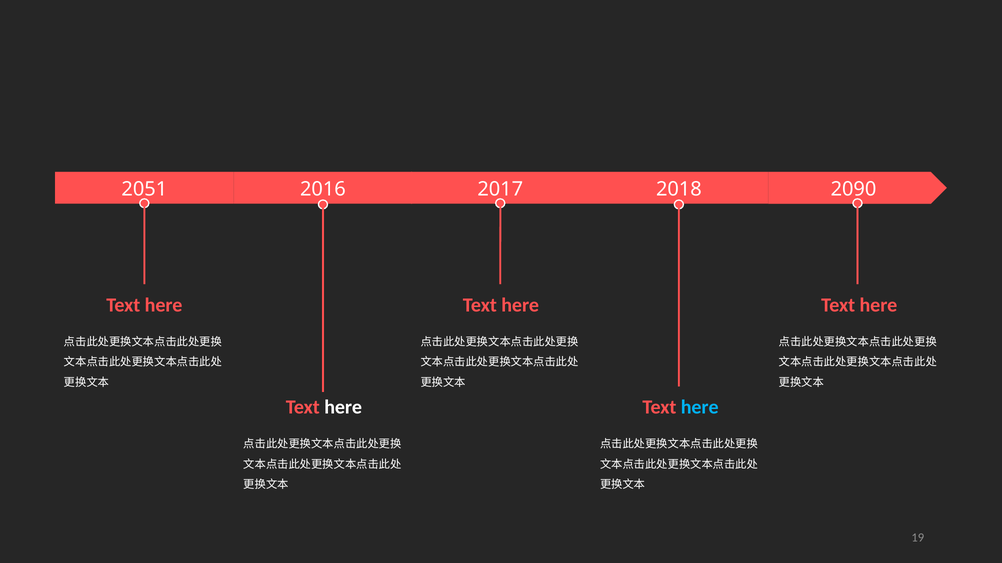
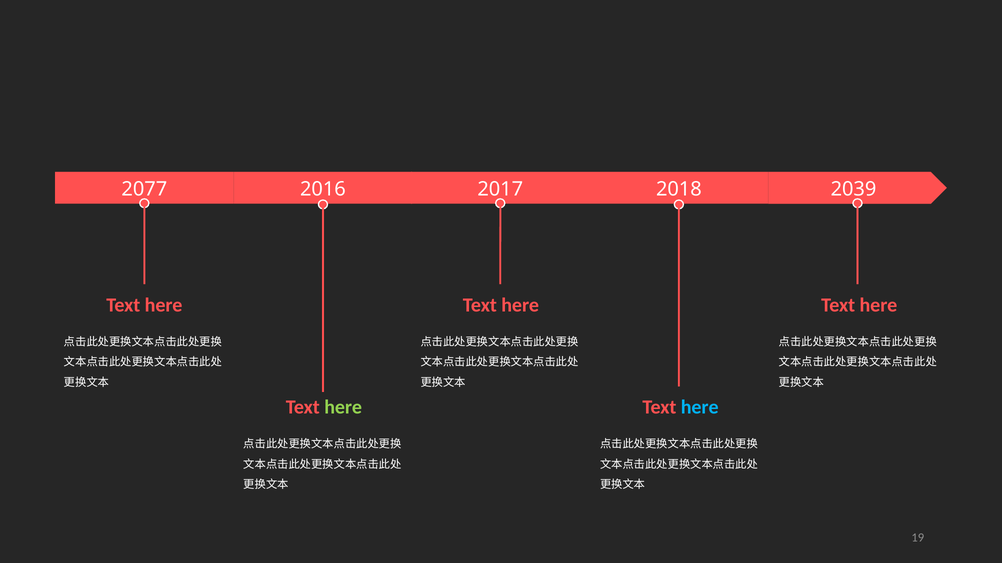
2051: 2051 -> 2077
2090: 2090 -> 2039
here at (343, 408) colour: white -> light green
